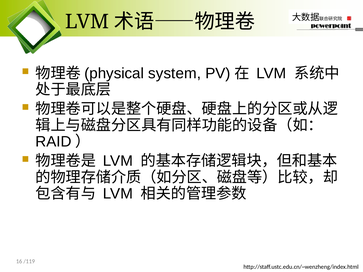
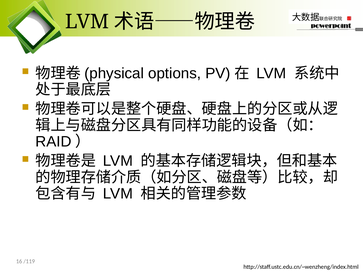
system: system -> options
